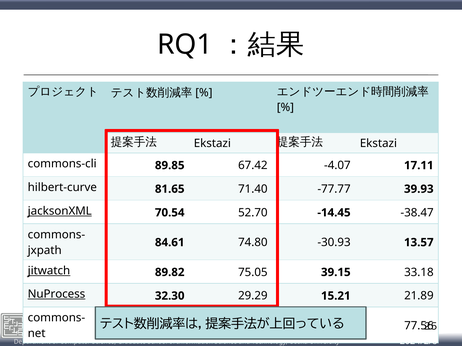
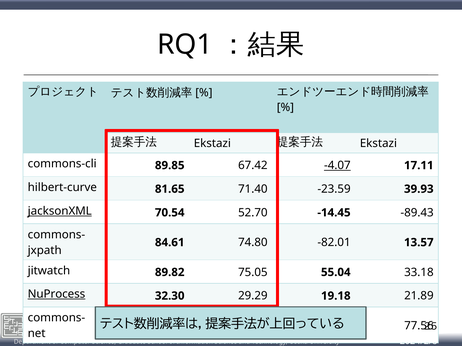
-4.07 underline: none -> present
-77.77: -77.77 -> -23.59
-38.47: -38.47 -> -89.43
-30.93: -30.93 -> -82.01
jitwatch underline: present -> none
39.15: 39.15 -> 55.04
15.21: 15.21 -> 19.18
